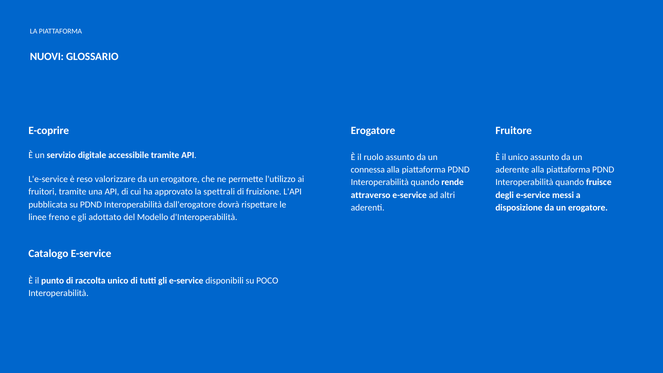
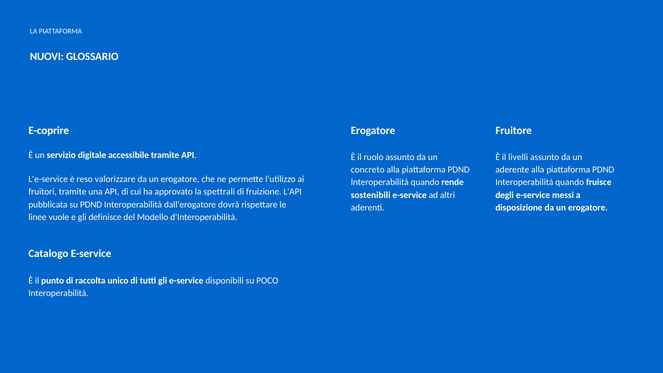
il unico: unico -> livelli
connessa: connessa -> concreto
attraverso: attraverso -> sostenibili
freno: freno -> vuole
adottato: adottato -> definisce
